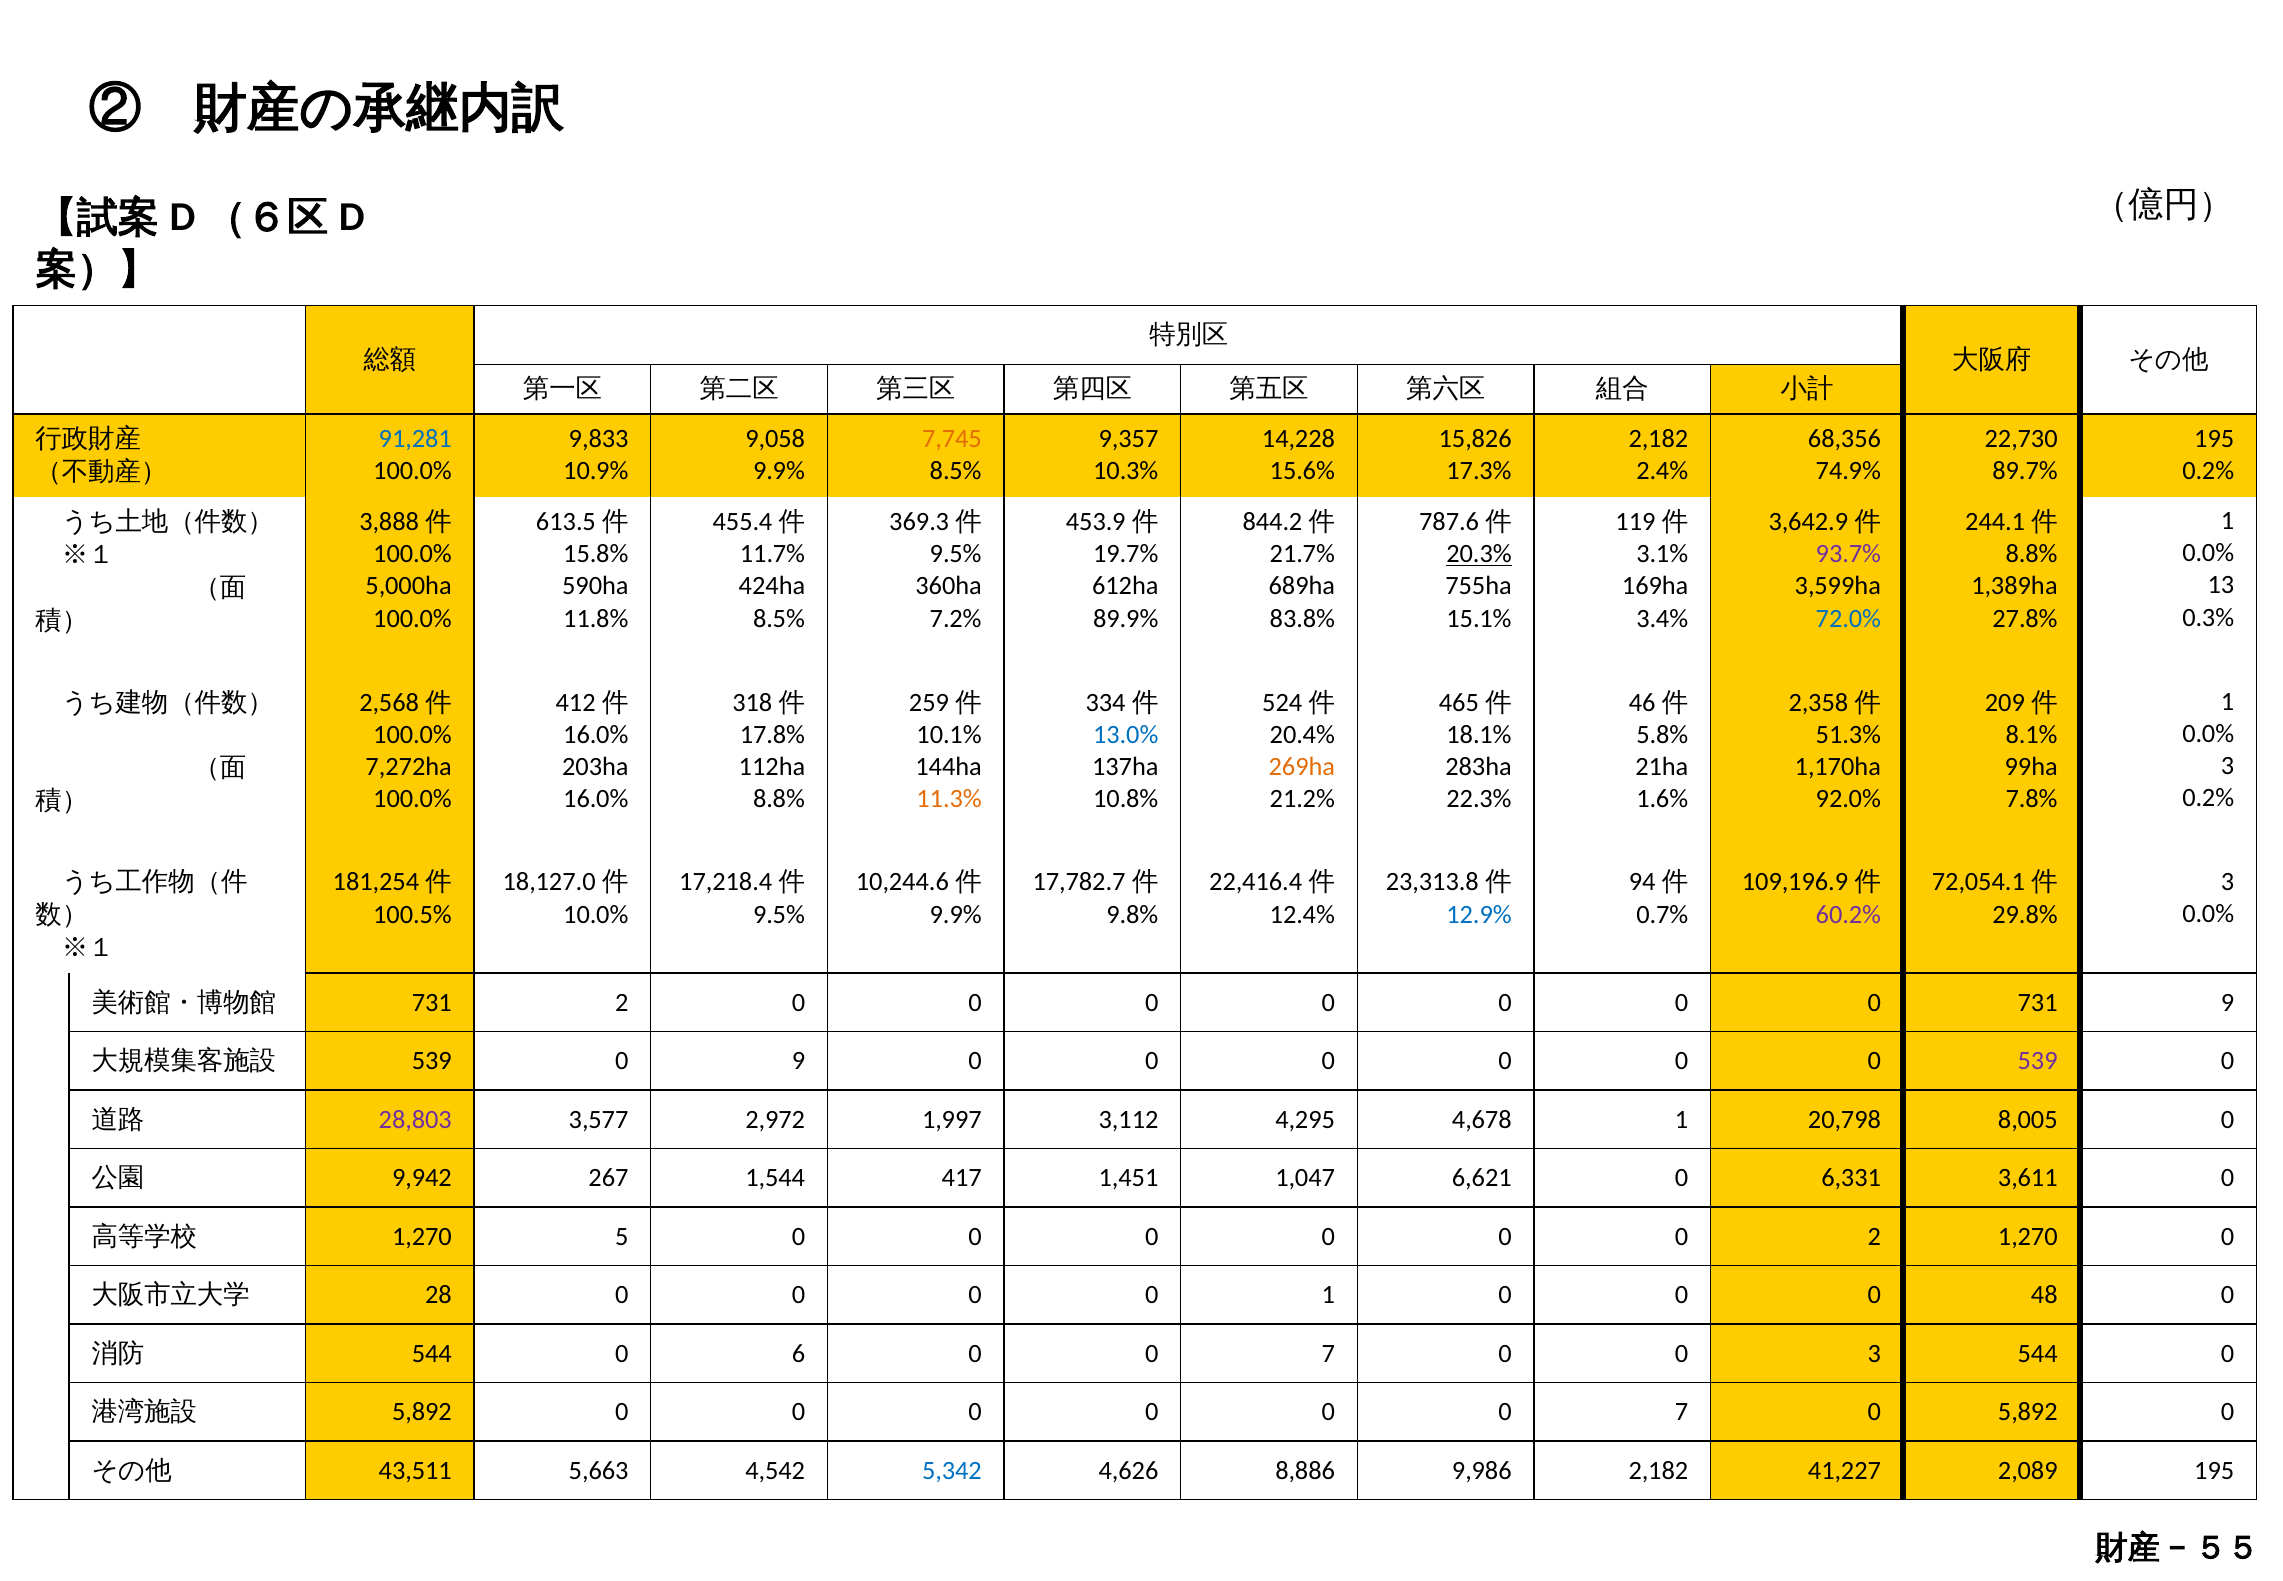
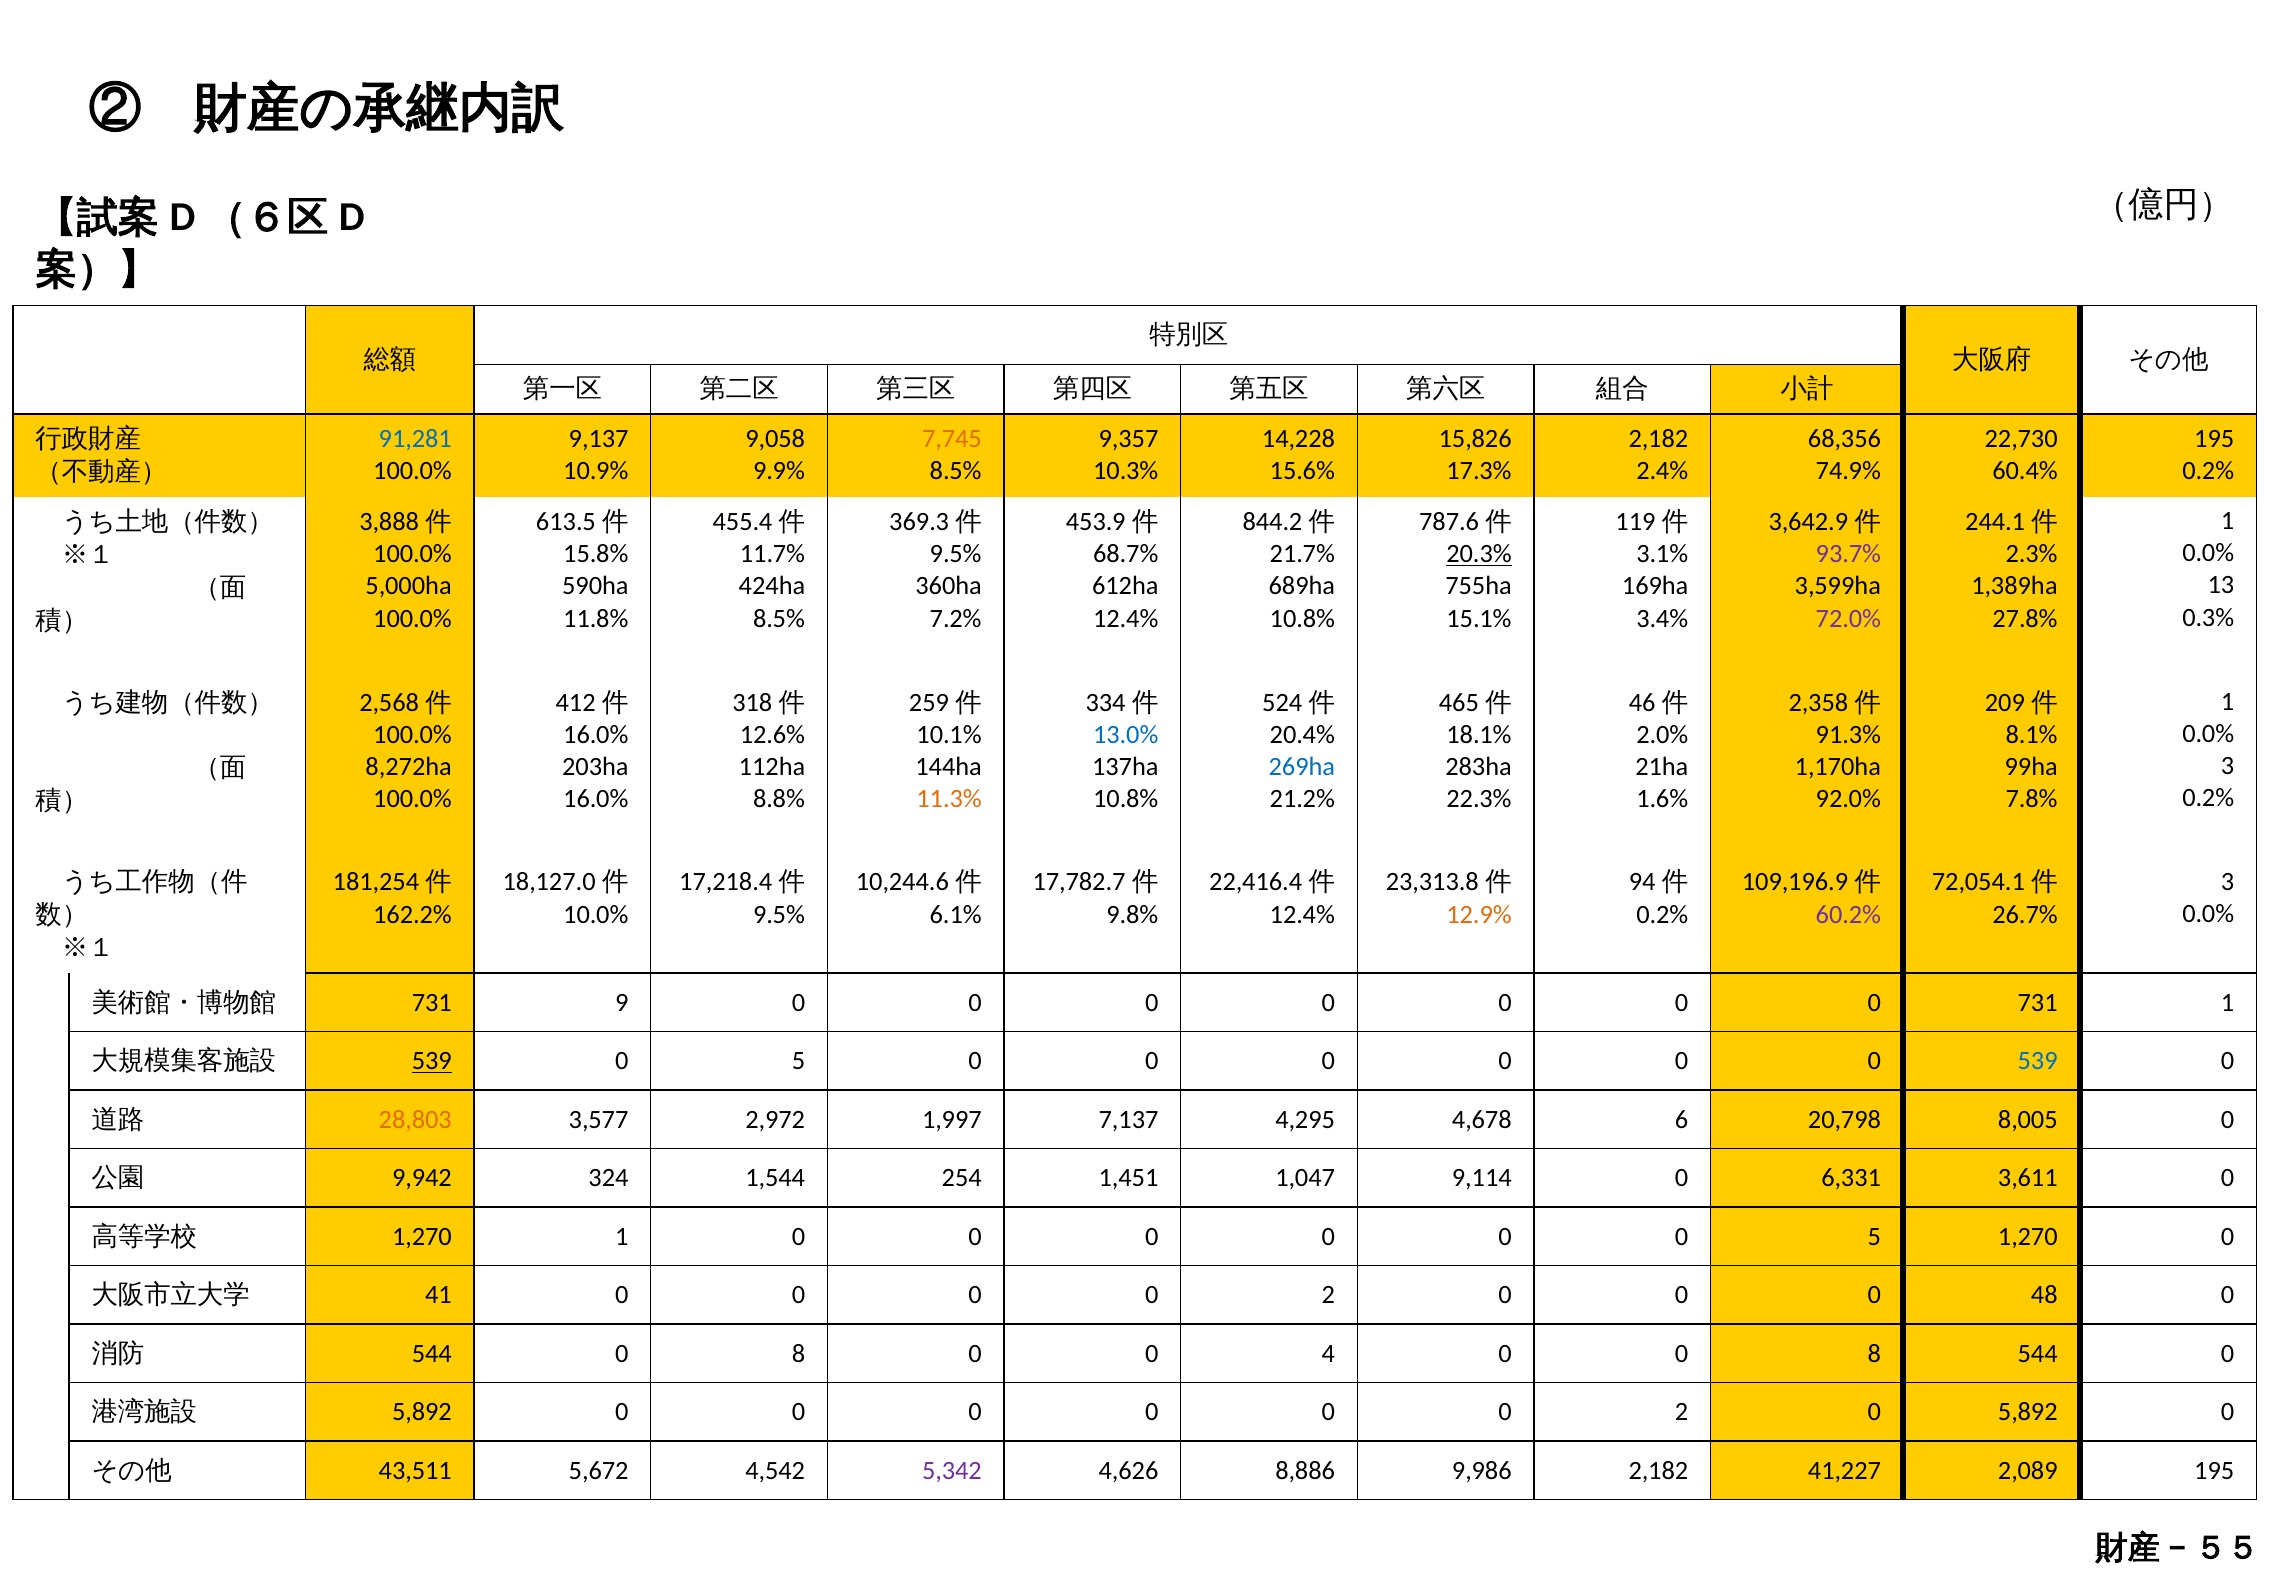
9,833: 9,833 -> 9,137
89.7%: 89.7% -> 60.4%
19.7%: 19.7% -> 68.7%
8.8% at (2032, 554): 8.8% -> 2.3%
89.9% at (1126, 618): 89.9% -> 12.4%
83.8% at (1302, 618): 83.8% -> 10.8%
72.0% colour: blue -> purple
17.8%: 17.8% -> 12.6%
5.8%: 5.8% -> 2.0%
51.3%: 51.3% -> 91.3%
7,272ha: 7,272ha -> 8,272ha
269ha colour: orange -> blue
100.5%: 100.5% -> 162.2%
9.9% at (956, 915): 9.9% -> 6.1%
12.9% colour: blue -> orange
0.7% at (1662, 915): 0.7% -> 0.2%
29.8%: 29.8% -> 26.7%
731 2: 2 -> 9
731 9: 9 -> 1
539 at (432, 1061) underline: none -> present
9 at (798, 1061): 9 -> 5
539 at (2038, 1061) colour: purple -> blue
28,803 colour: purple -> orange
3,112: 3,112 -> 7,137
4,678 1: 1 -> 6
267: 267 -> 324
417: 417 -> 254
6,621: 6,621 -> 9,114
1,270 5: 5 -> 1
0 0 2: 2 -> 5
28: 28 -> 41
1 at (1328, 1295): 1 -> 2
544 0 6: 6 -> 8
7 at (1328, 1353): 7 -> 4
0 0 3: 3 -> 8
7 at (1682, 1412): 7 -> 2
5,663: 5,663 -> 5,672
5,342 colour: blue -> purple
